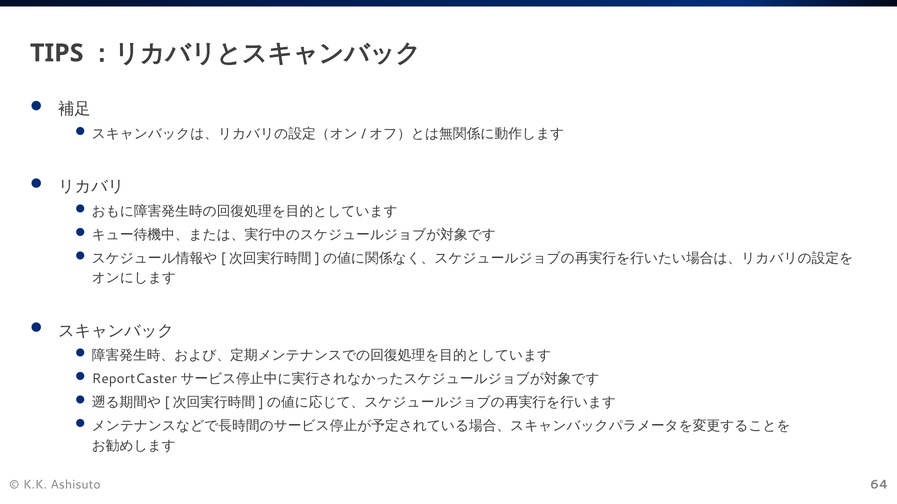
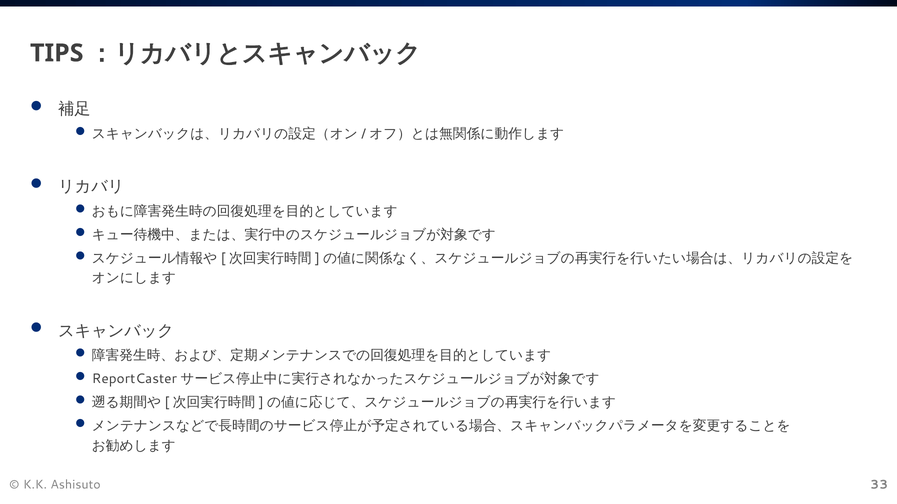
64: 64 -> 33
